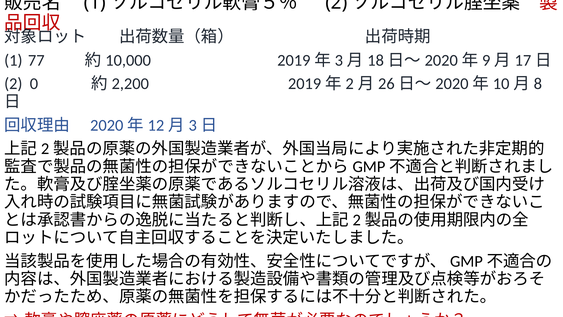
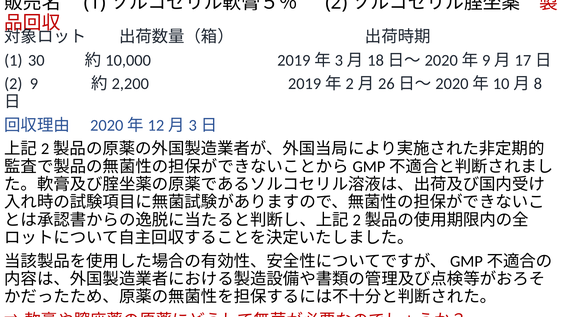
77: 77 -> 30
0: 0 -> 9
